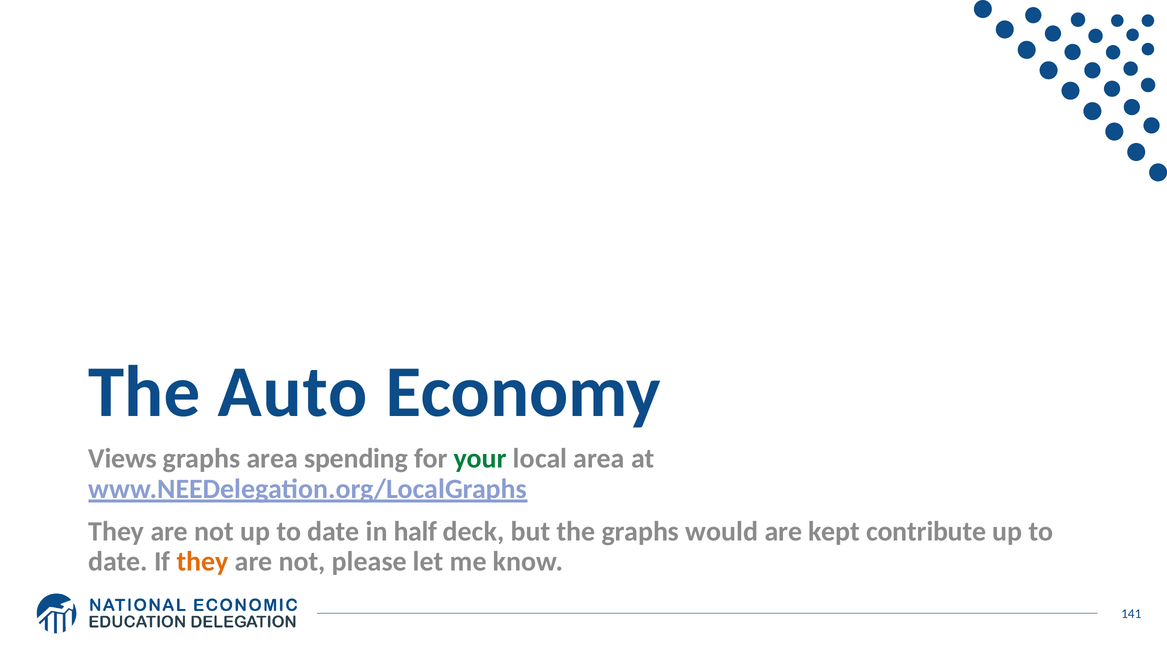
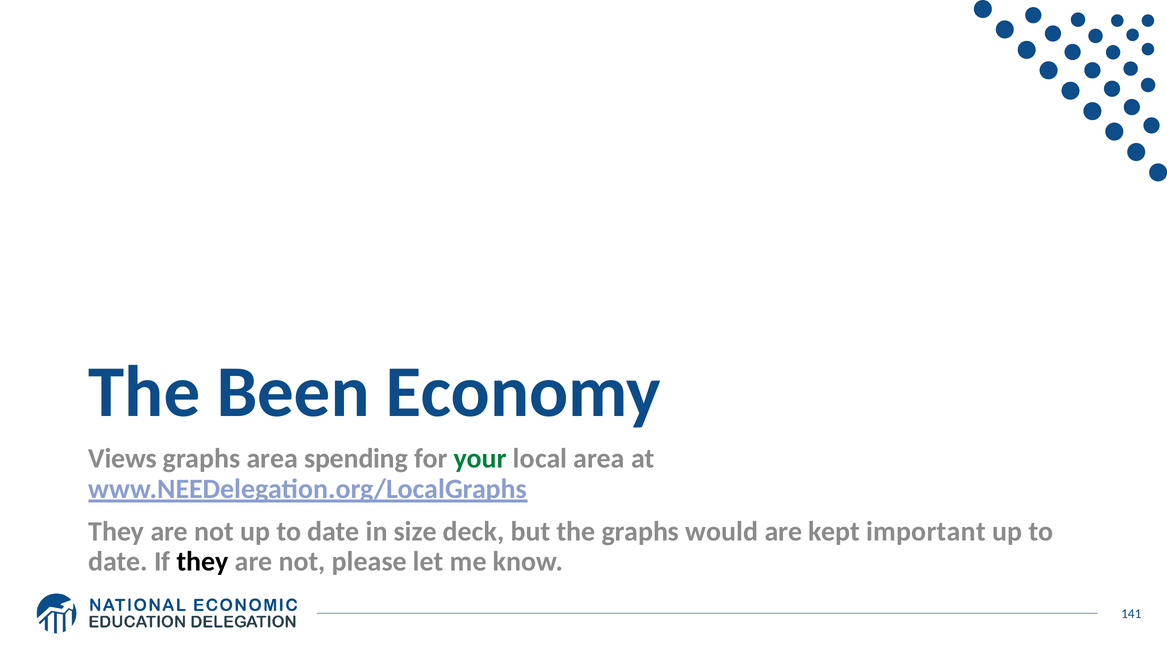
Auto: Auto -> Been
half: half -> size
contribute: contribute -> important
they at (203, 562) colour: orange -> black
